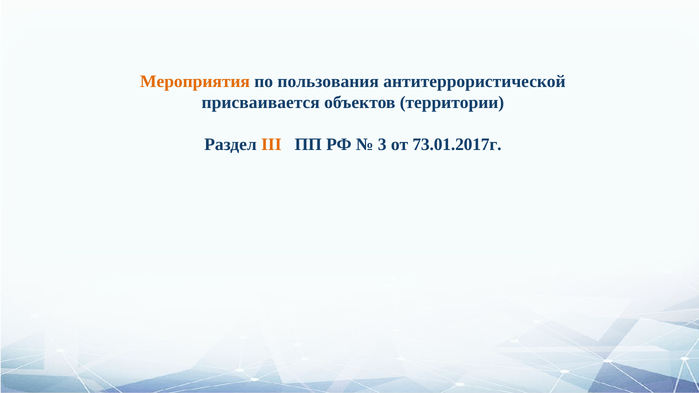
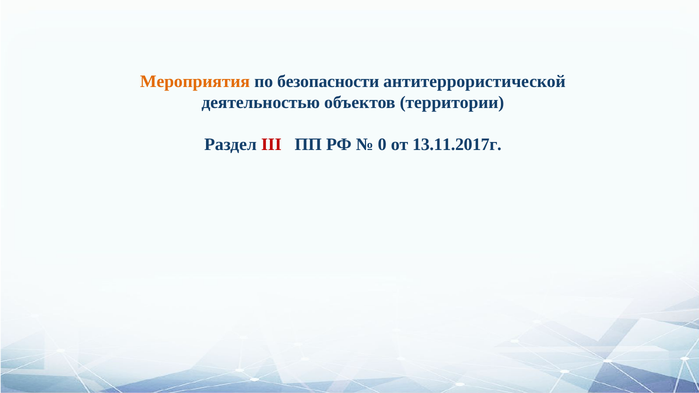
пользования: пользования -> безопасности
присваивается: присваивается -> деятельностью
III colour: orange -> red
3: 3 -> 0
73.01.2017г: 73.01.2017г -> 13.11.2017г
